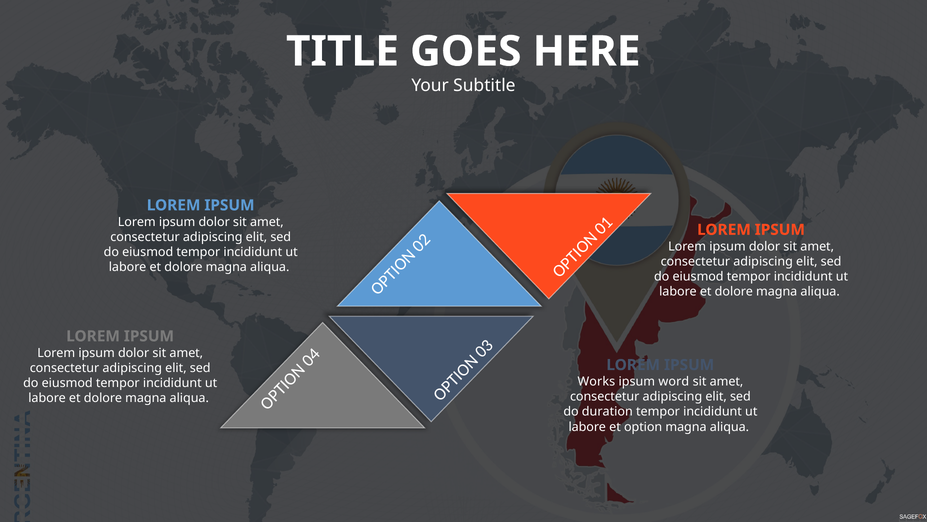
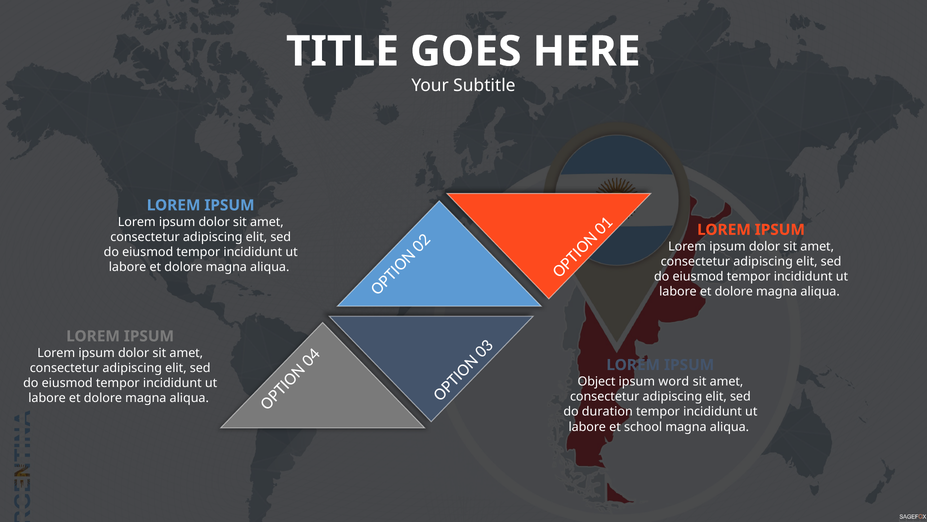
Works: Works -> Object
option: option -> school
